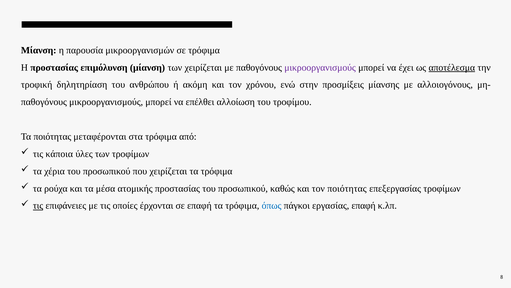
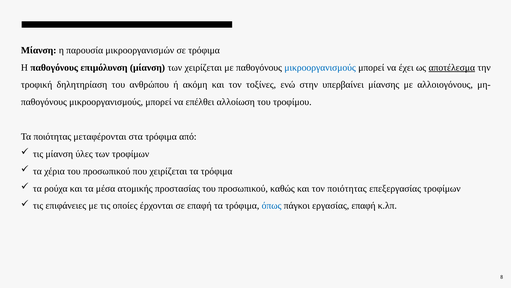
Η προστασίας: προστασίας -> παθογόνους
μικροοργανισμούς at (320, 67) colour: purple -> blue
χρόνου: χρόνου -> τοξίνες
προσμίξεις: προσμίξεις -> υπερβαίνει
τις κάποια: κάποια -> μίανση
τις at (38, 205) underline: present -> none
